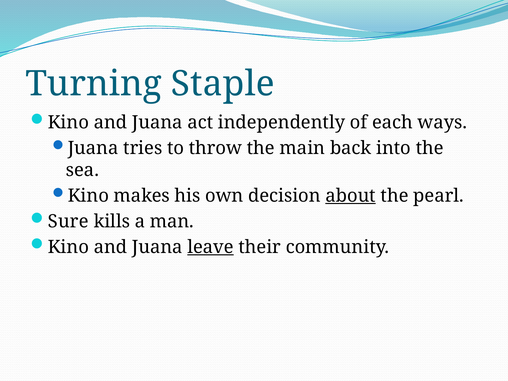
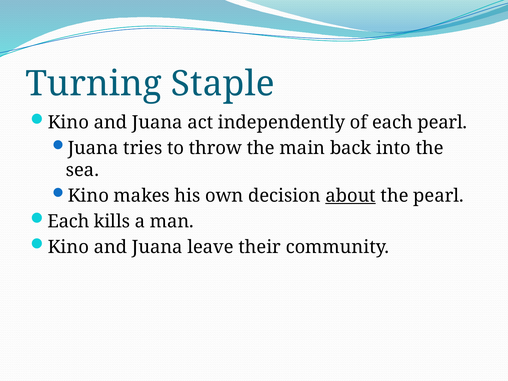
each ways: ways -> pearl
Sure at (68, 221): Sure -> Each
leave underline: present -> none
